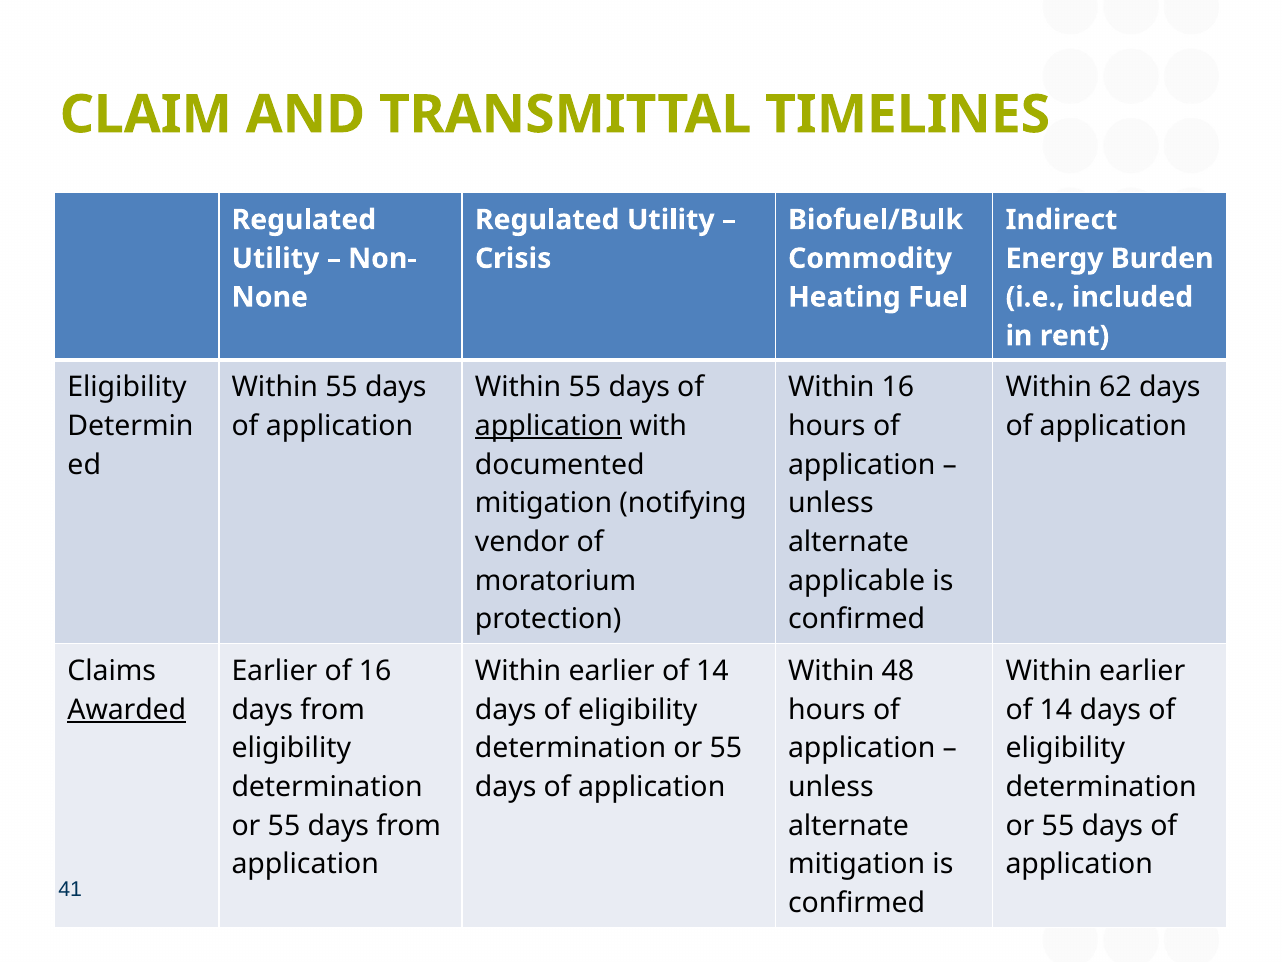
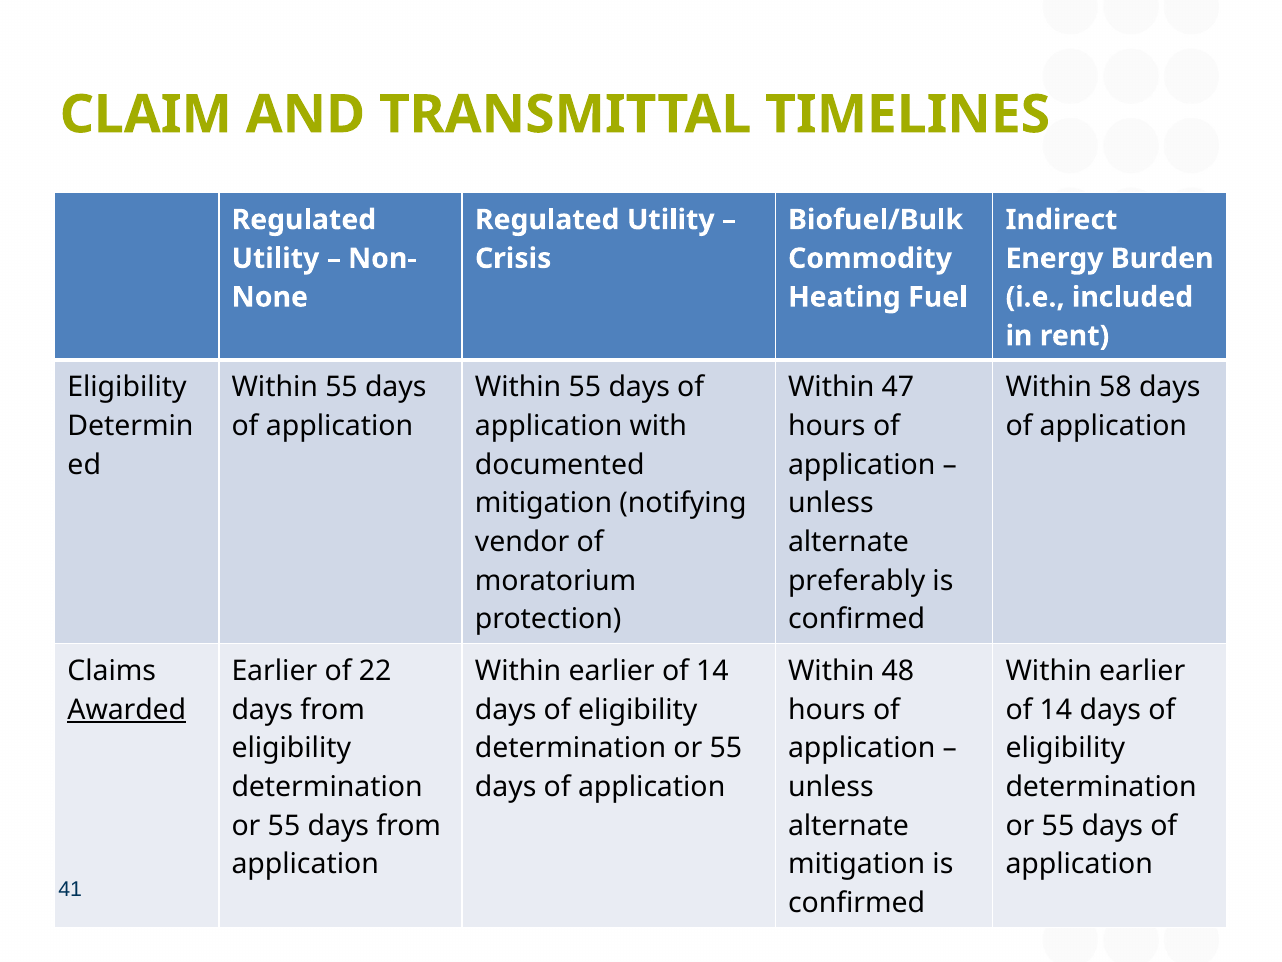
Within 16: 16 -> 47
62: 62 -> 58
application at (549, 426) underline: present -> none
applicable: applicable -> preferably
of 16: 16 -> 22
